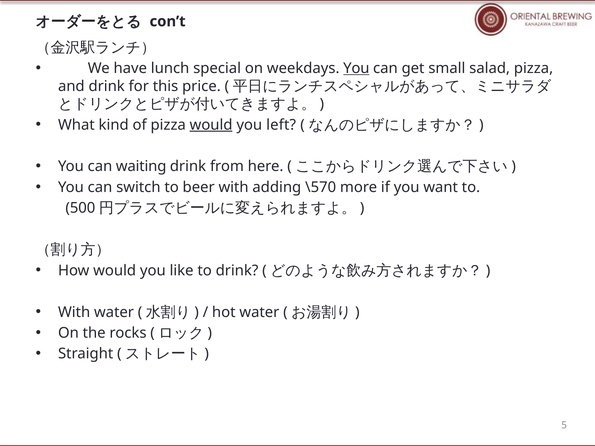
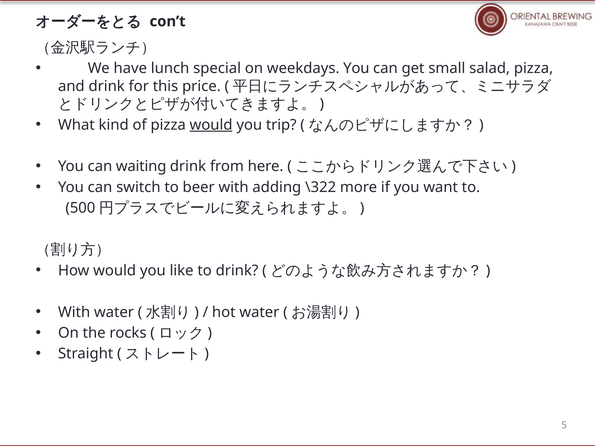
You at (356, 68) underline: present -> none
left: left -> trip
\570: \570 -> \322
